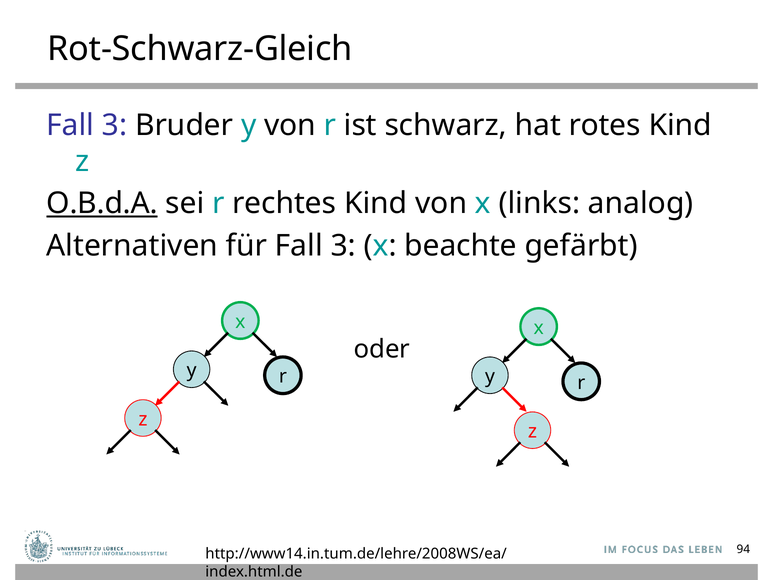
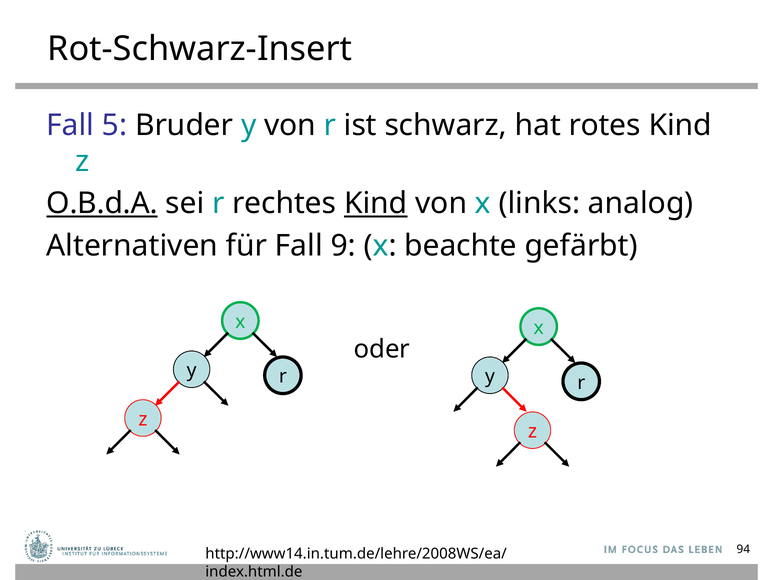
Rot-Schwarz-Gleich: Rot-Schwarz-Gleich -> Rot-Schwarz-Insert
3 at (115, 125): 3 -> 5
Kind at (376, 203) underline: none -> present
für Fall 3: 3 -> 9
